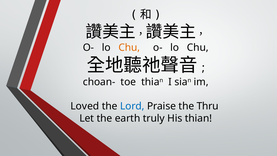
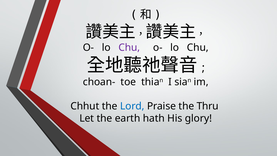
Chu at (129, 48) colour: orange -> purple
Loved: Loved -> Chhut
truly: truly -> hath
His thian: thian -> glory
